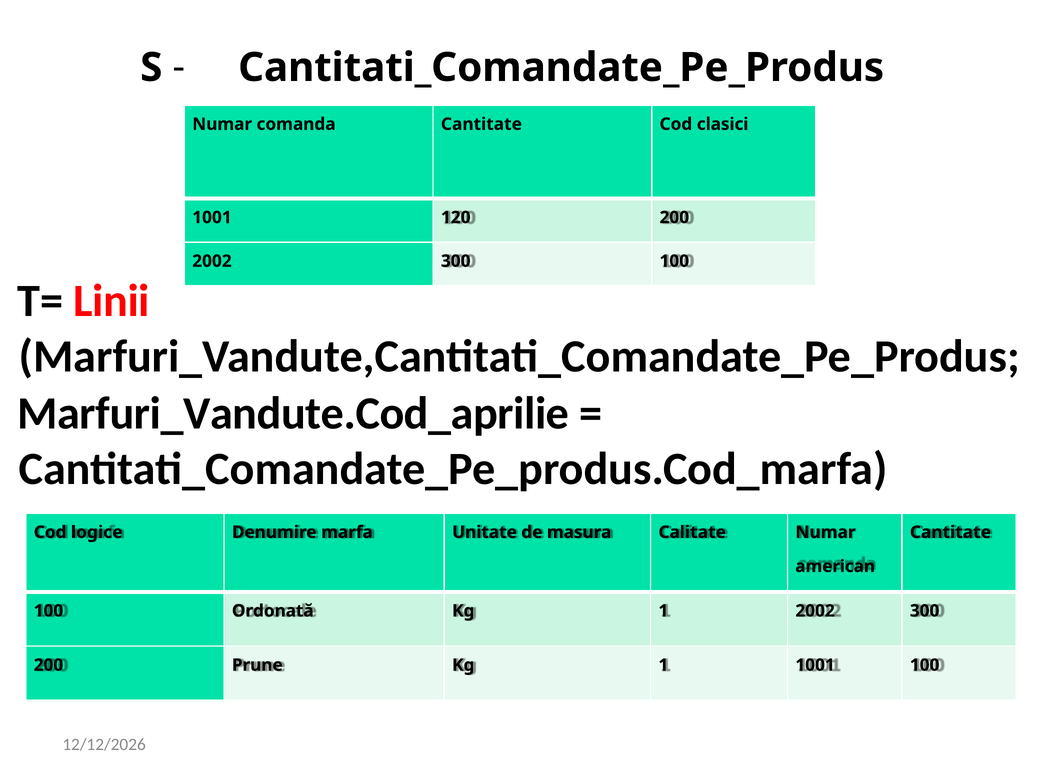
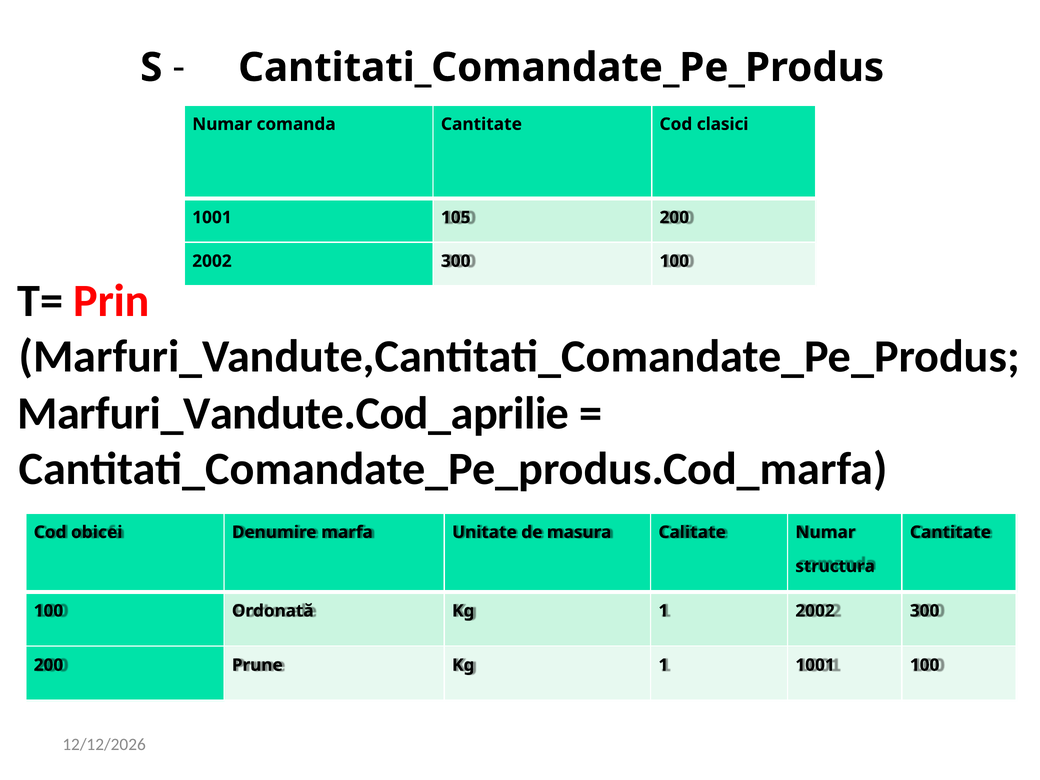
120: 120 -> 105
Linii: Linii -> Prin
logice: logice -> obicei
american: american -> structura
